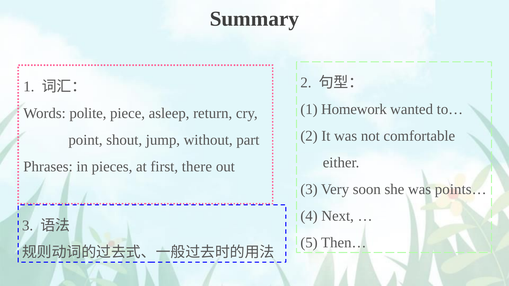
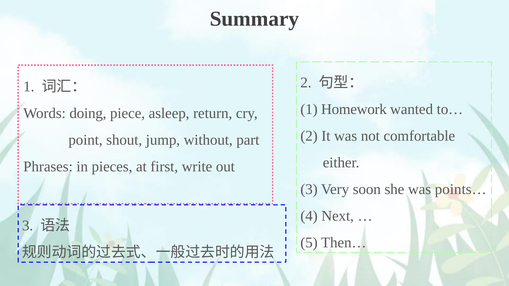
polite: polite -> doing
there: there -> write
